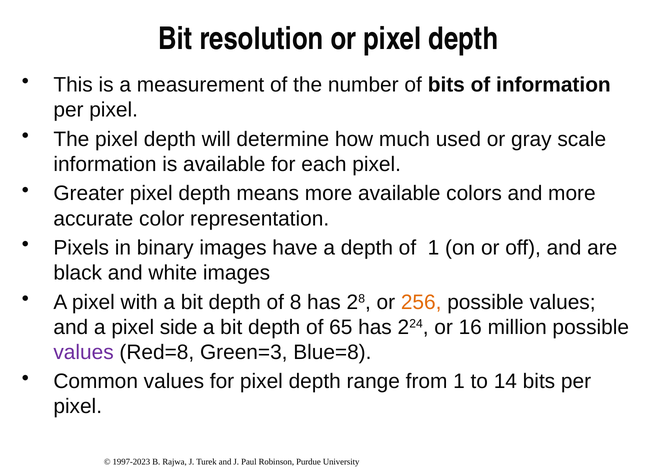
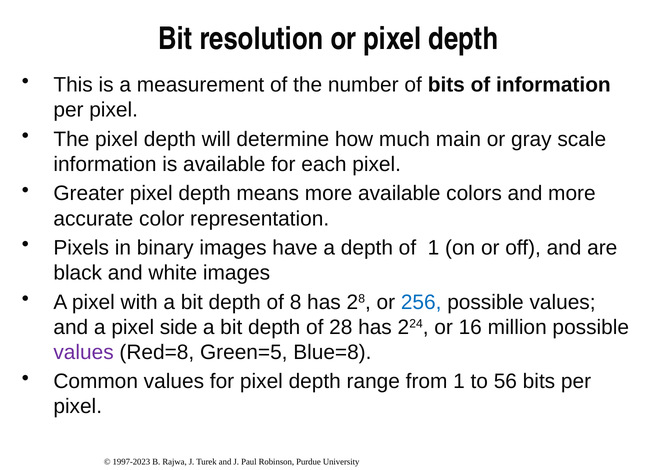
used: used -> main
256 colour: orange -> blue
of 65: 65 -> 28
Green=3: Green=3 -> Green=5
14: 14 -> 56
